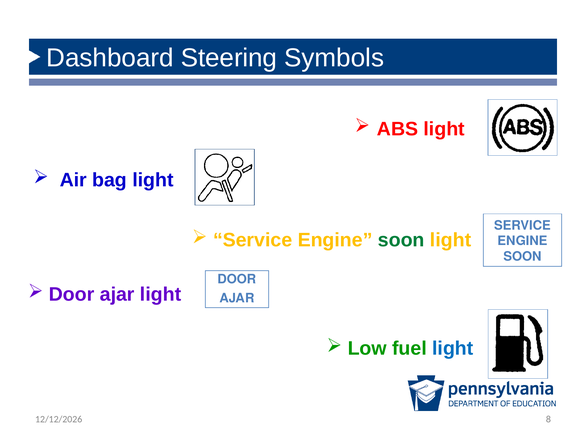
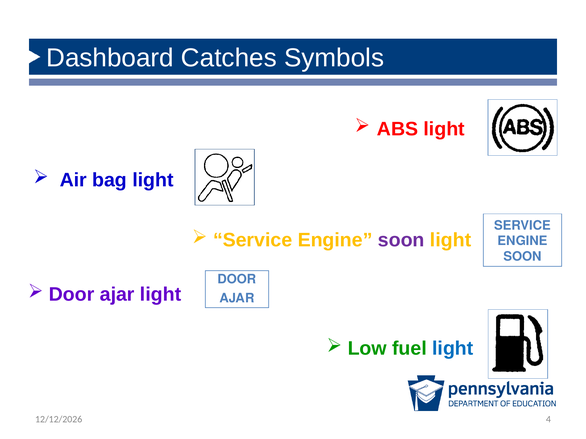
Steering: Steering -> Catches
soon at (401, 240) colour: green -> purple
8: 8 -> 4
